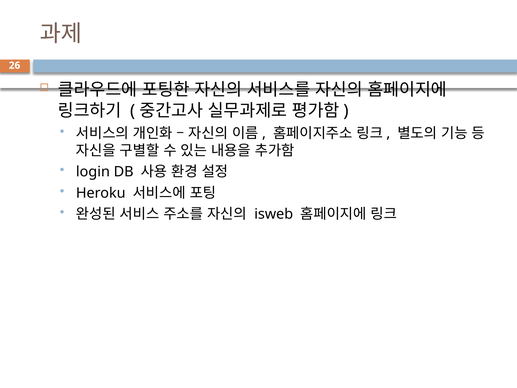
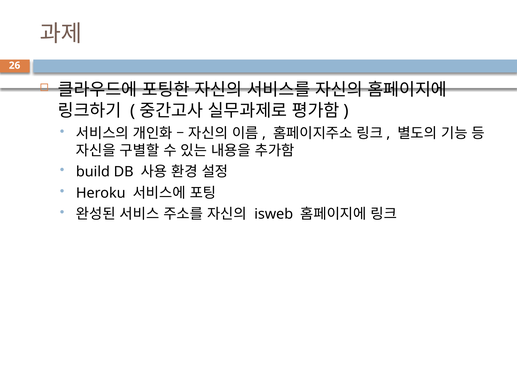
login: login -> build
